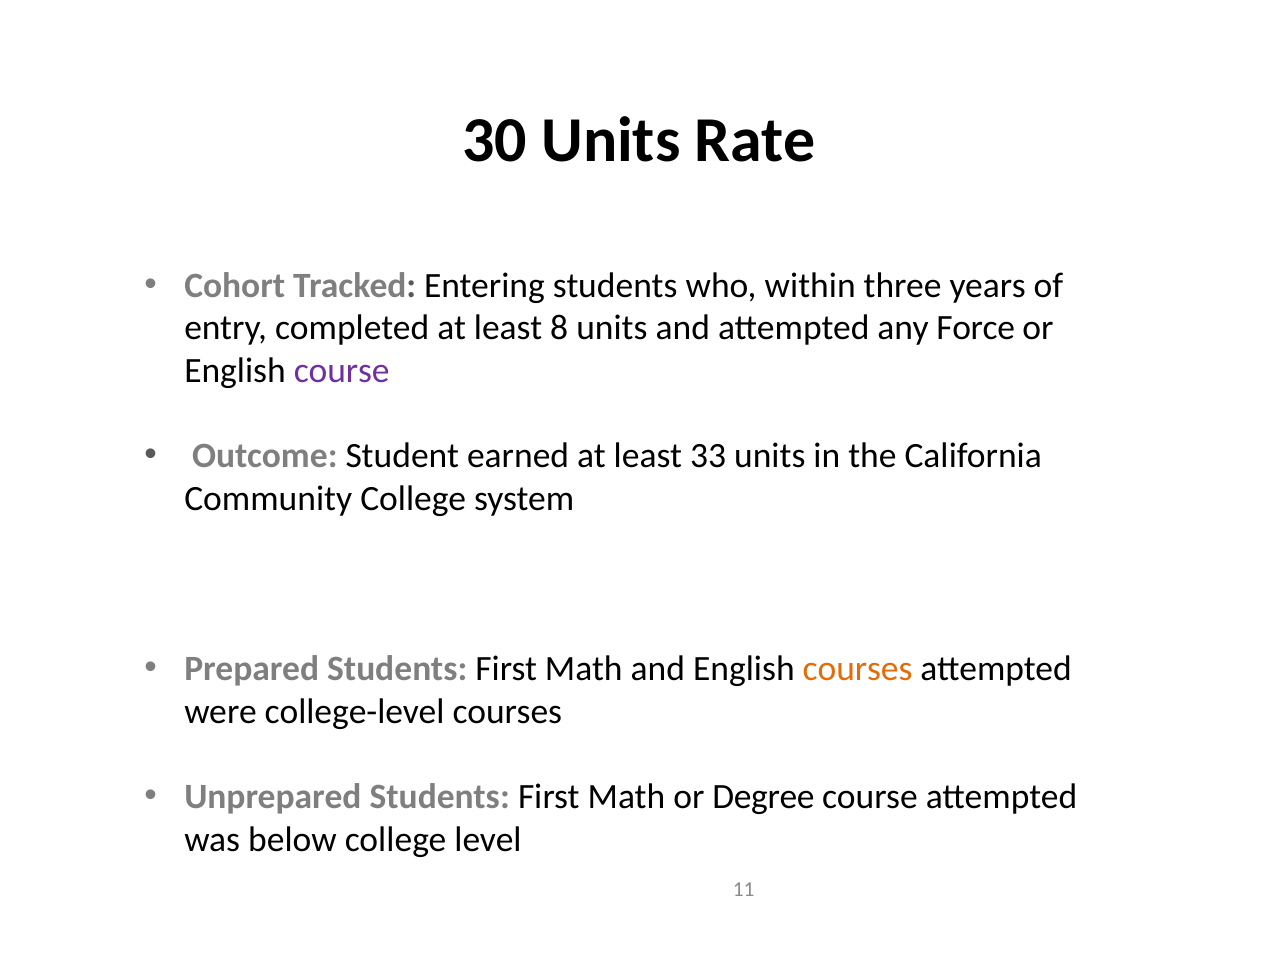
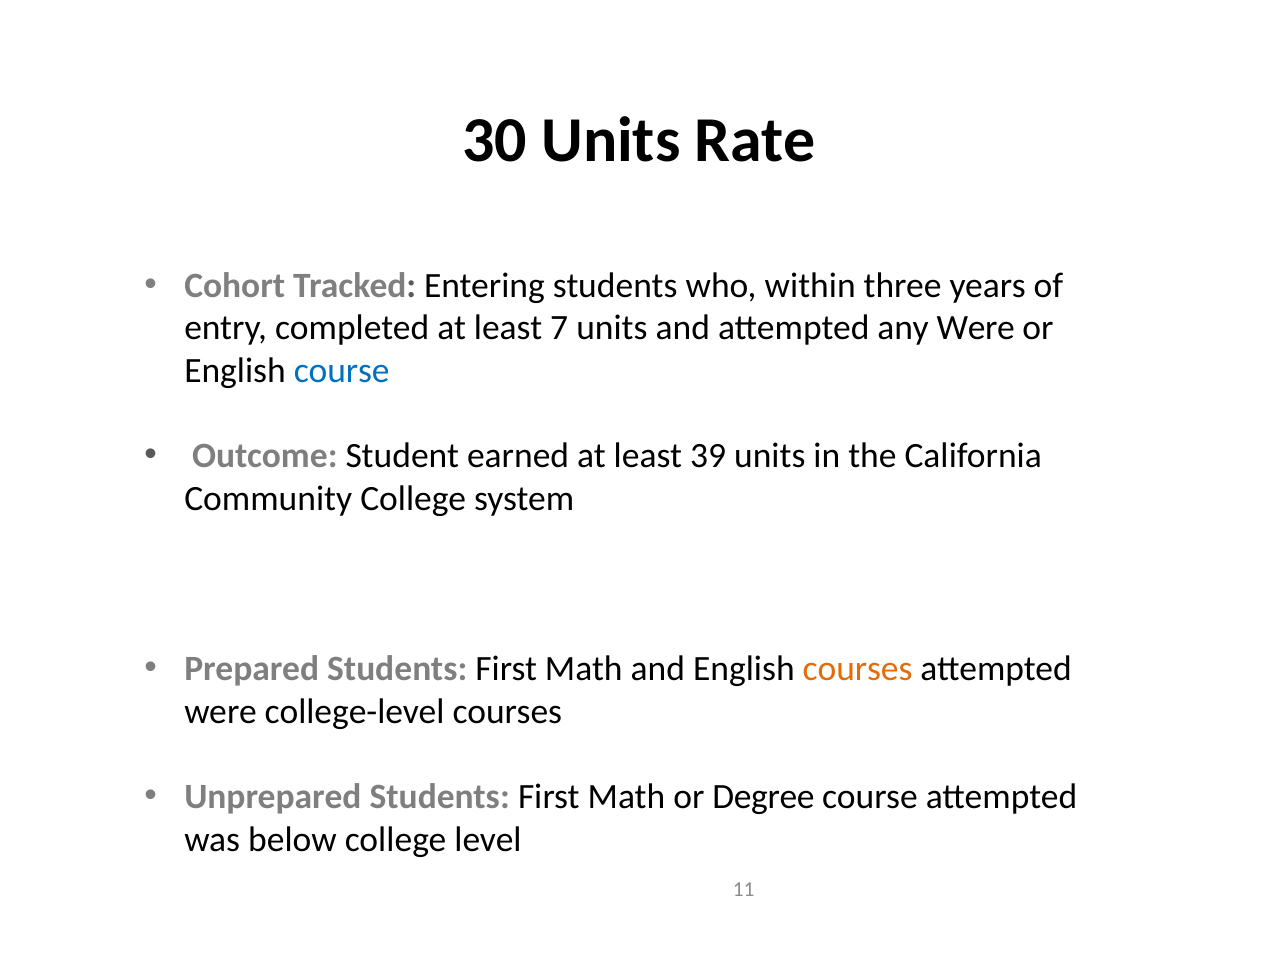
8: 8 -> 7
any Force: Force -> Were
course at (342, 370) colour: purple -> blue
33: 33 -> 39
